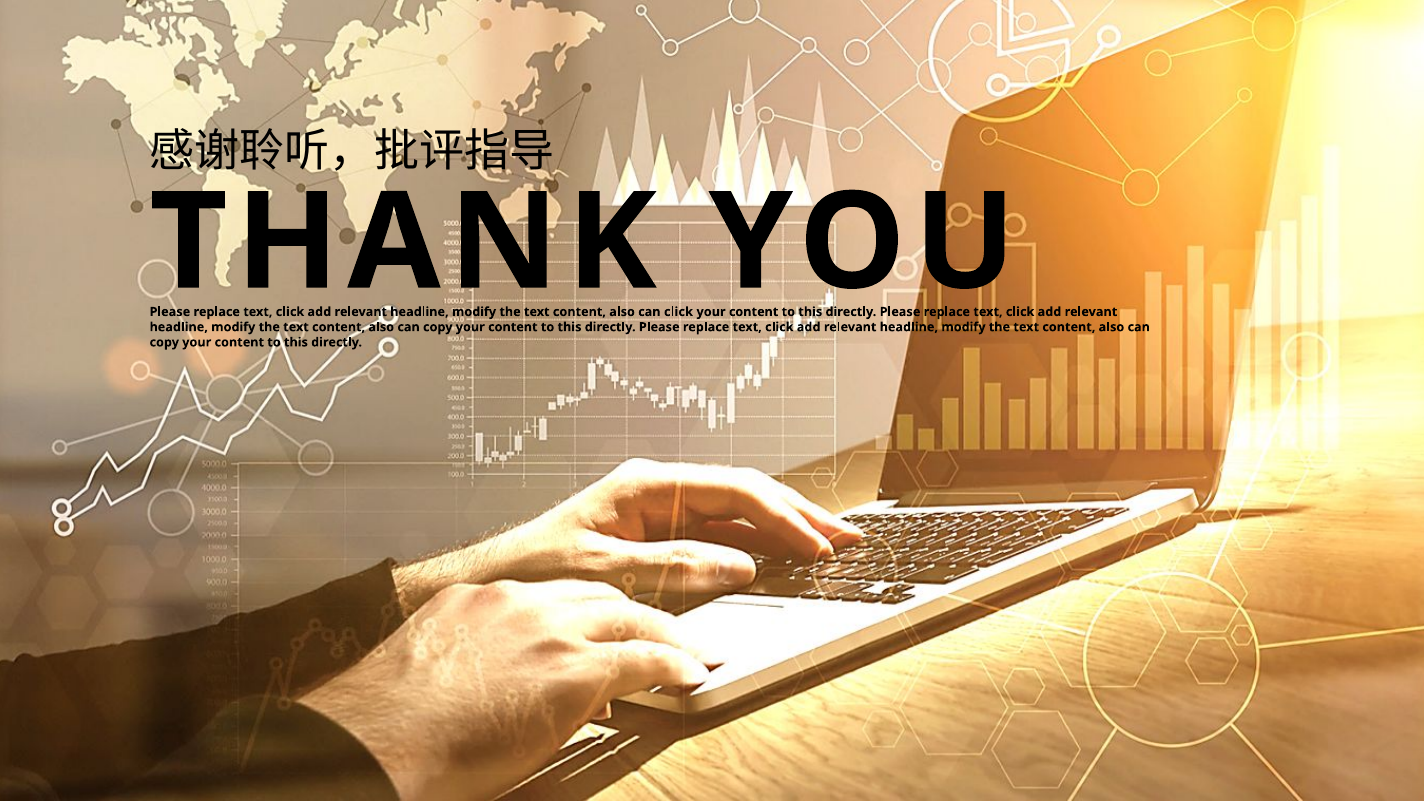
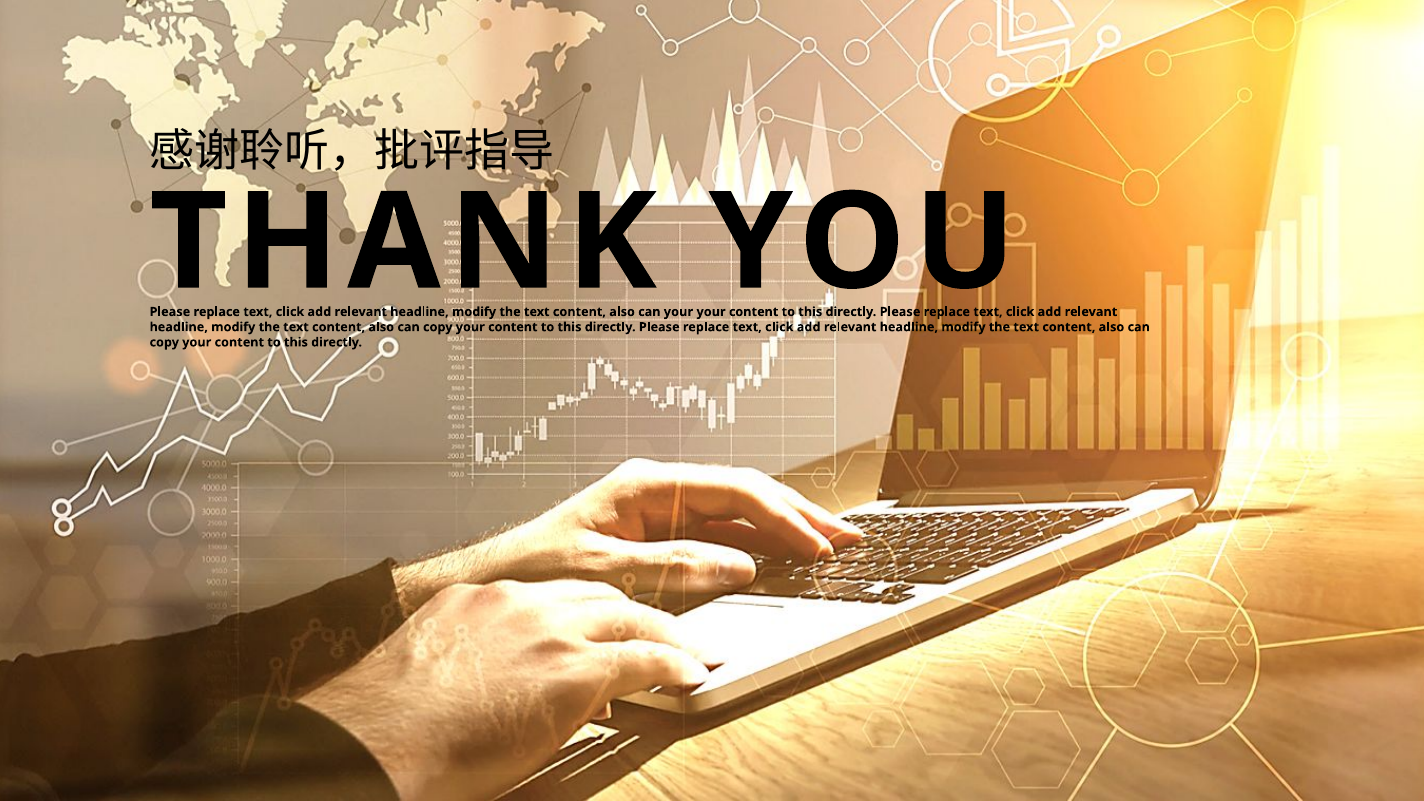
click at (678, 312): click -> your
